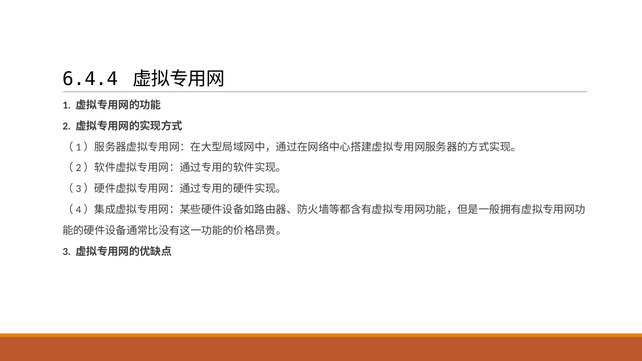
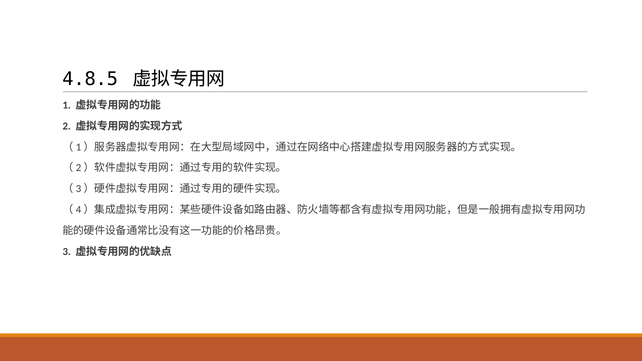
6.4.4: 6.4.4 -> 4.8.5
